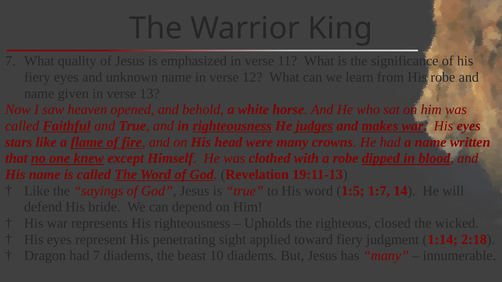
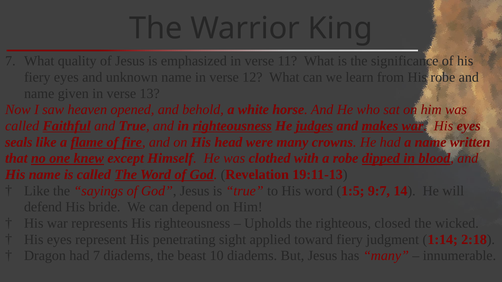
stars: stars -> seals
1:7: 1:7 -> 9:7
